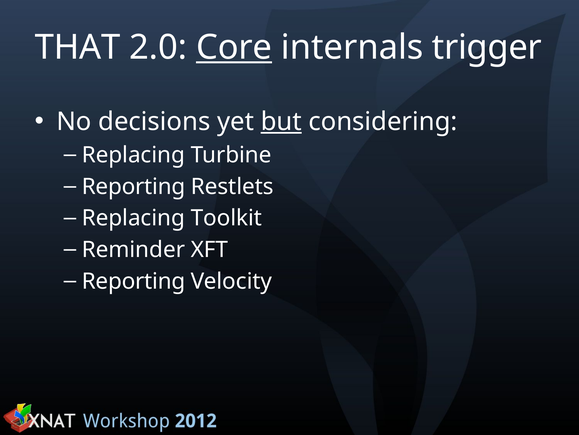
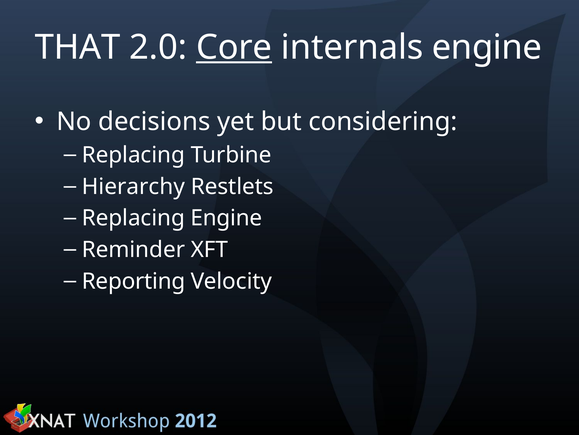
internals trigger: trigger -> engine
but underline: present -> none
Reporting at (134, 186): Reporting -> Hierarchy
Replacing Toolkit: Toolkit -> Engine
